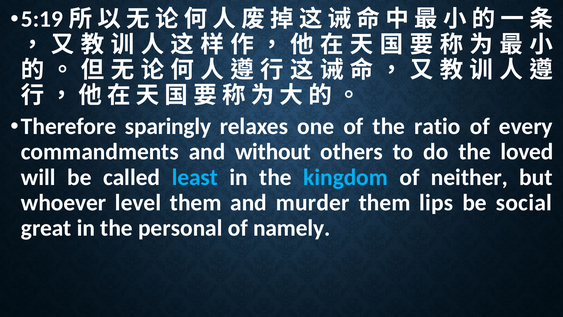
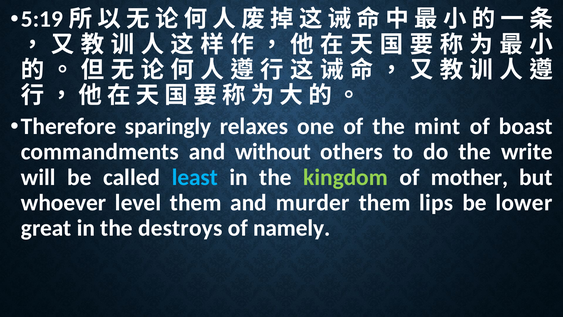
ratio: ratio -> mint
every: every -> boast
loved: loved -> write
kingdom colour: light blue -> light green
neither: neither -> mother
social: social -> lower
personal: personal -> destroys
